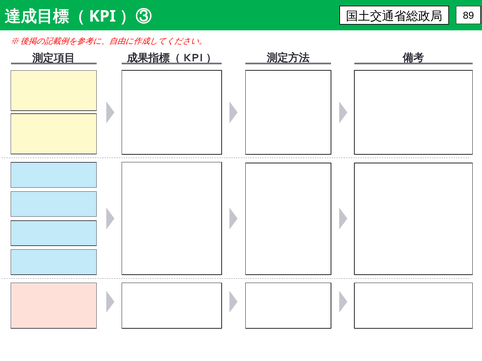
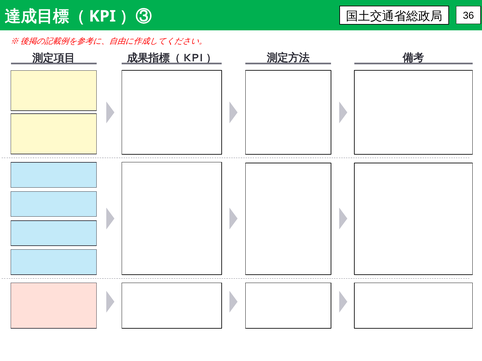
89: 89 -> 36
